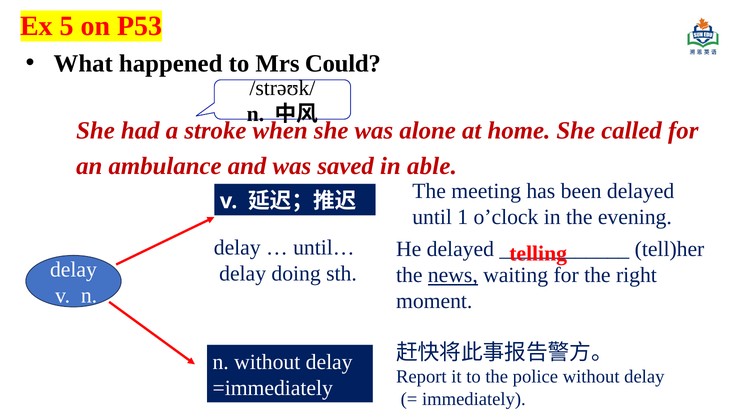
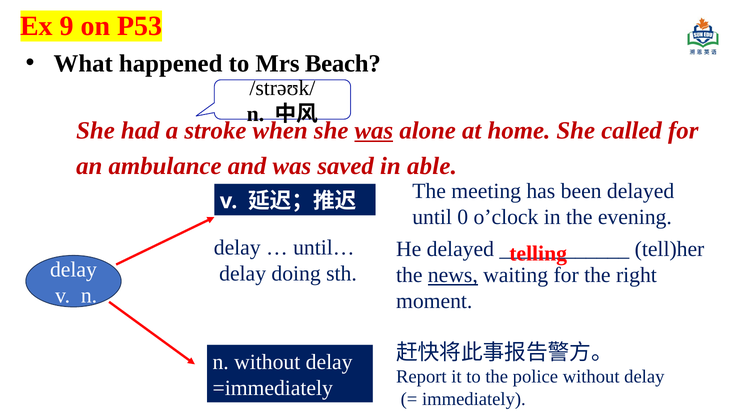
5: 5 -> 9
Could: Could -> Beach
was at (374, 131) underline: none -> present
1: 1 -> 0
